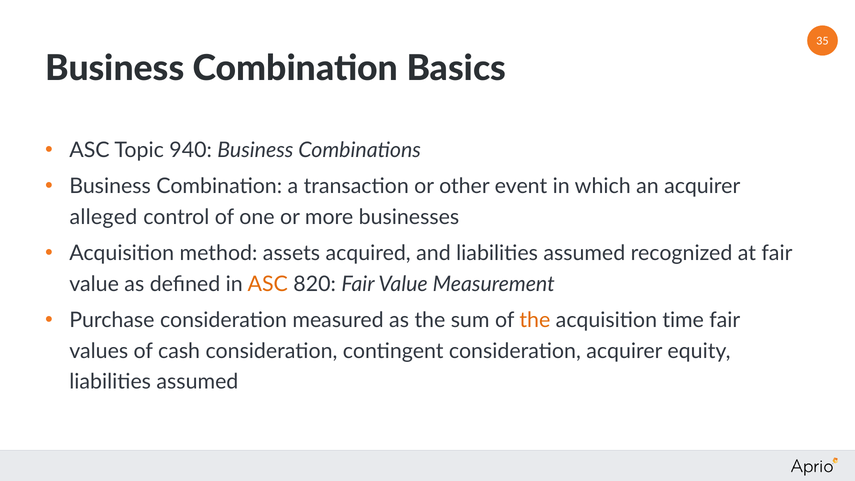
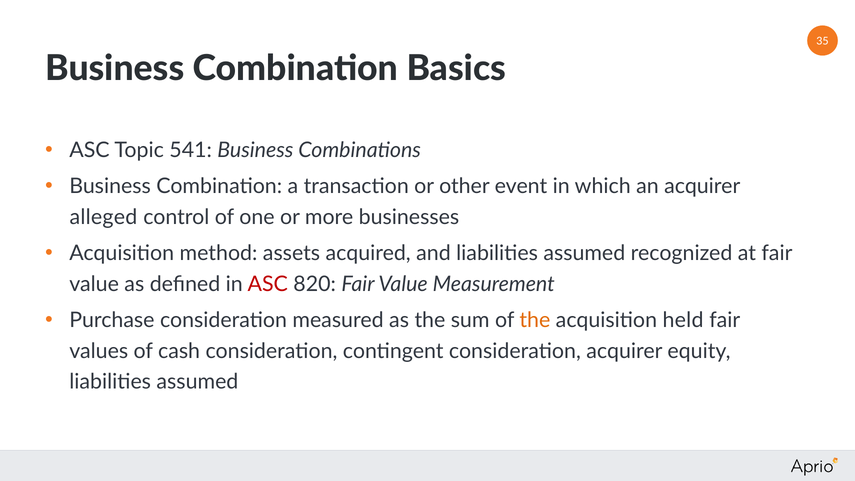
940: 940 -> 541
ASC at (268, 284) colour: orange -> red
time: time -> held
